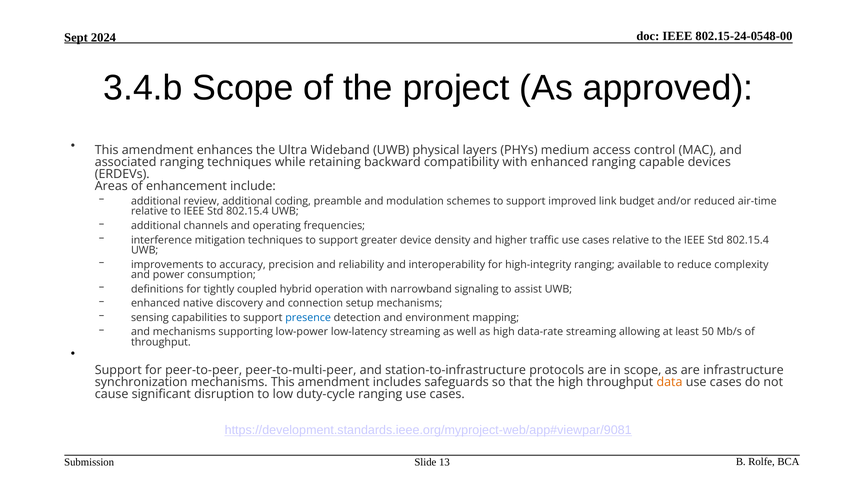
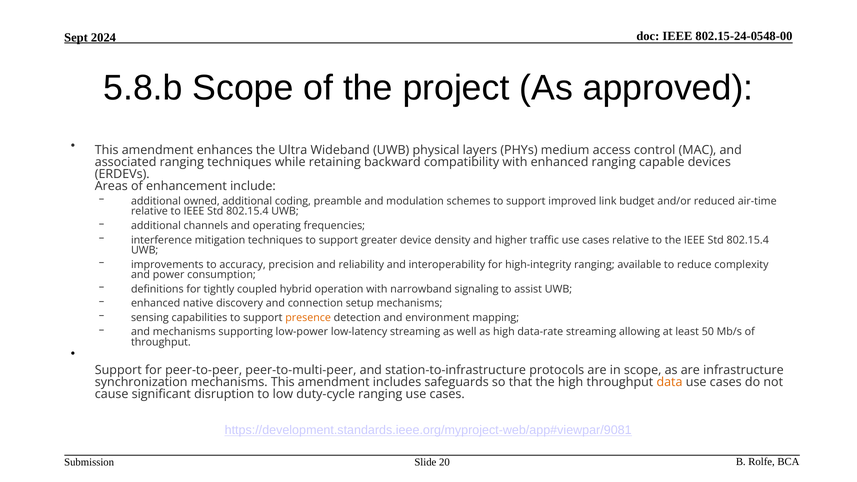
3.4.b: 3.4.b -> 5.8.b
review: review -> owned
presence colour: blue -> orange
13: 13 -> 20
